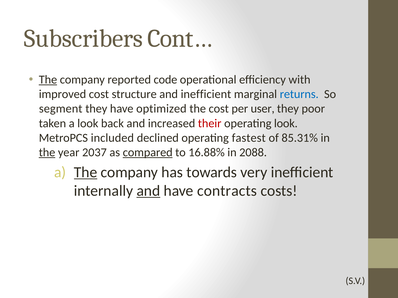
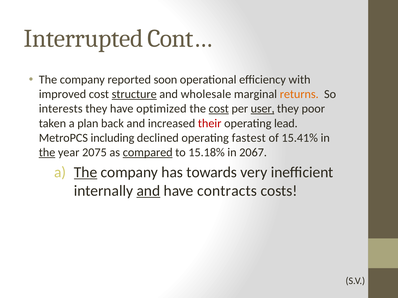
Subscribers: Subscribers -> Interrupted
The at (48, 80) underline: present -> none
code: code -> soon
structure underline: none -> present
and inefficient: inefficient -> wholesale
returns colour: blue -> orange
segment: segment -> interests
cost at (219, 109) underline: none -> present
user underline: none -> present
a look: look -> plan
operating look: look -> lead
included: included -> including
85.31%: 85.31% -> 15.41%
2037: 2037 -> 2075
16.88%: 16.88% -> 15.18%
2088: 2088 -> 2067
